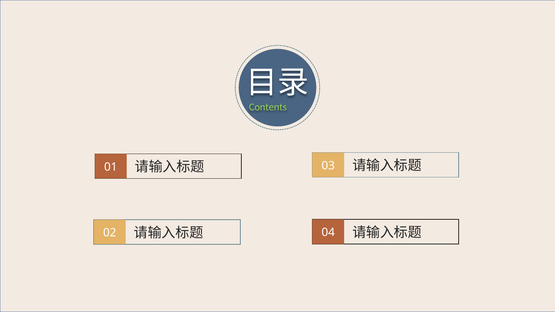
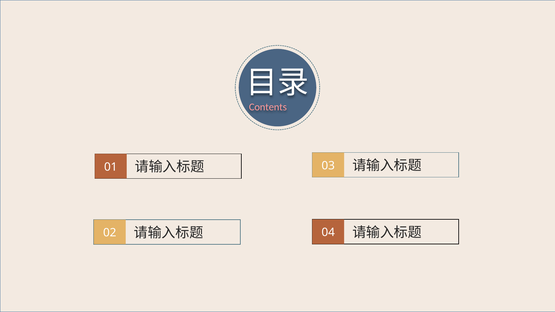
Contents colour: light green -> pink
